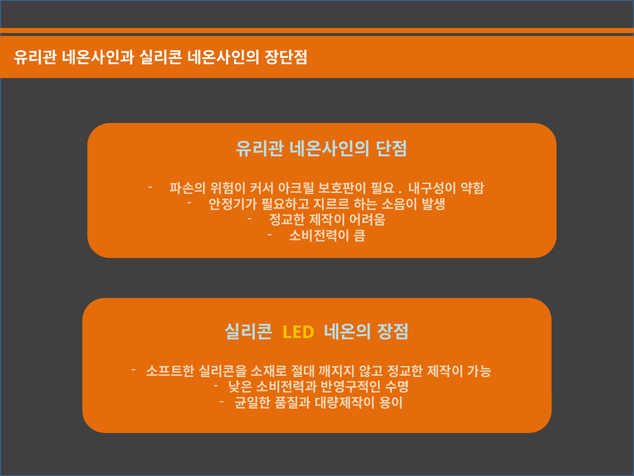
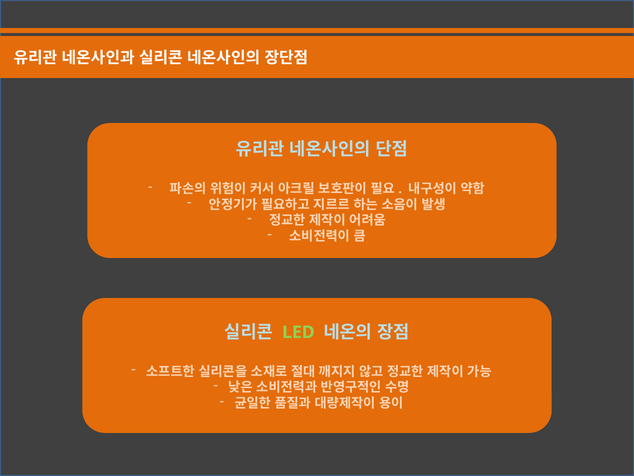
LED colour: yellow -> light green
